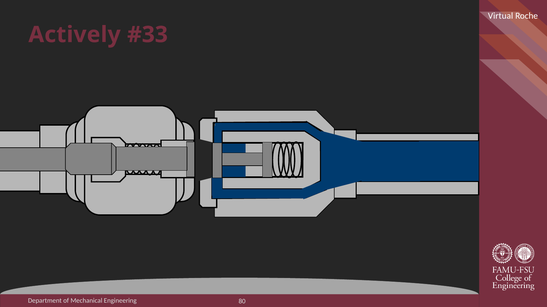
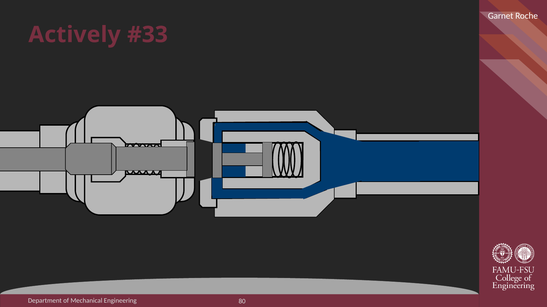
Virtual: Virtual -> Garnet
